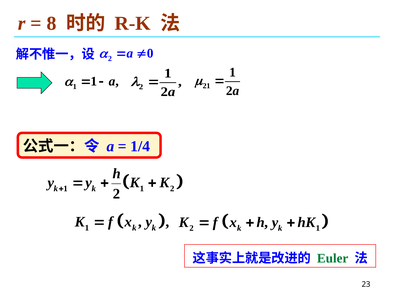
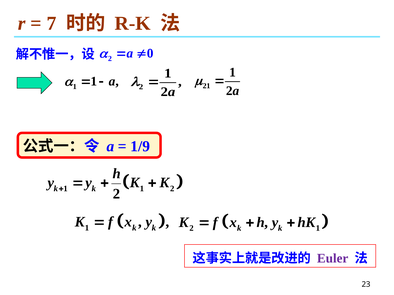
8: 8 -> 7
1/4: 1/4 -> 1/9
Euler colour: green -> purple
